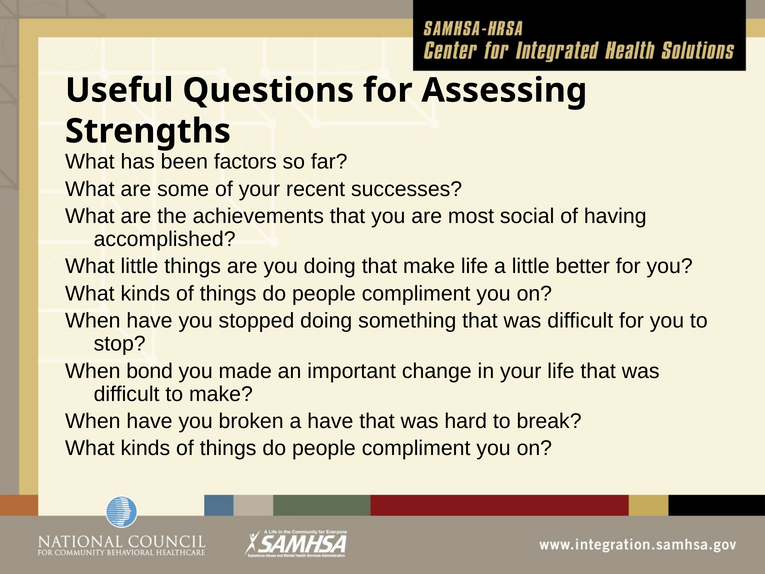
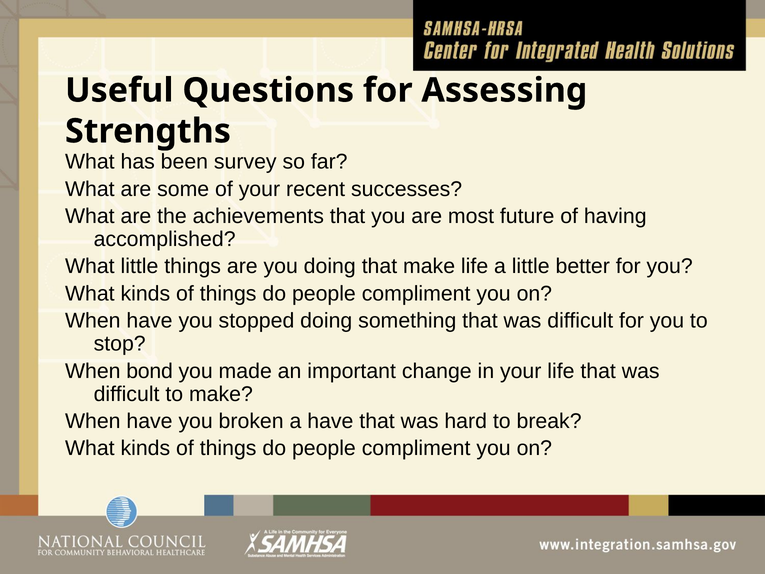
factors: factors -> survey
social: social -> future
